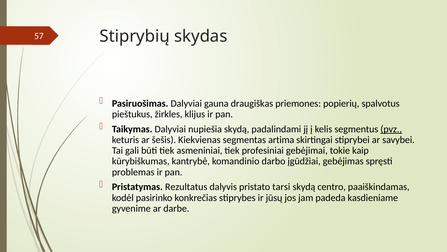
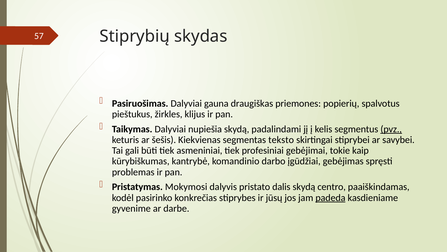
artima: artima -> teksto
Rezultatus: Rezultatus -> Mokymosi
tarsi: tarsi -> dalis
padeda underline: none -> present
